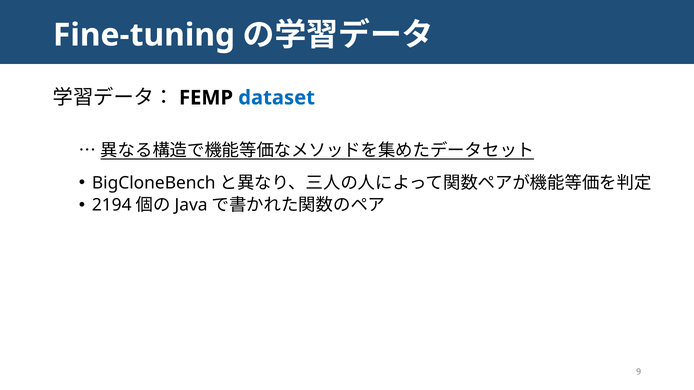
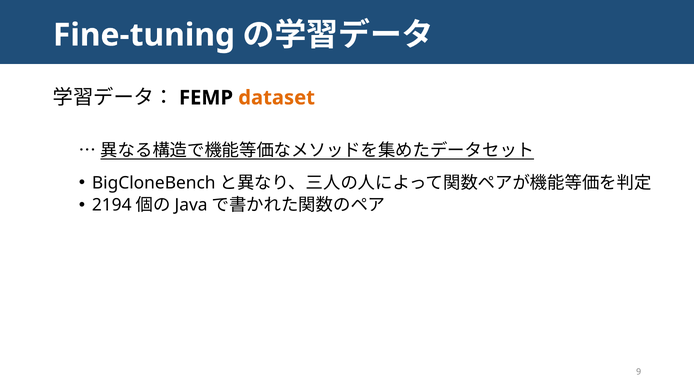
dataset colour: blue -> orange
